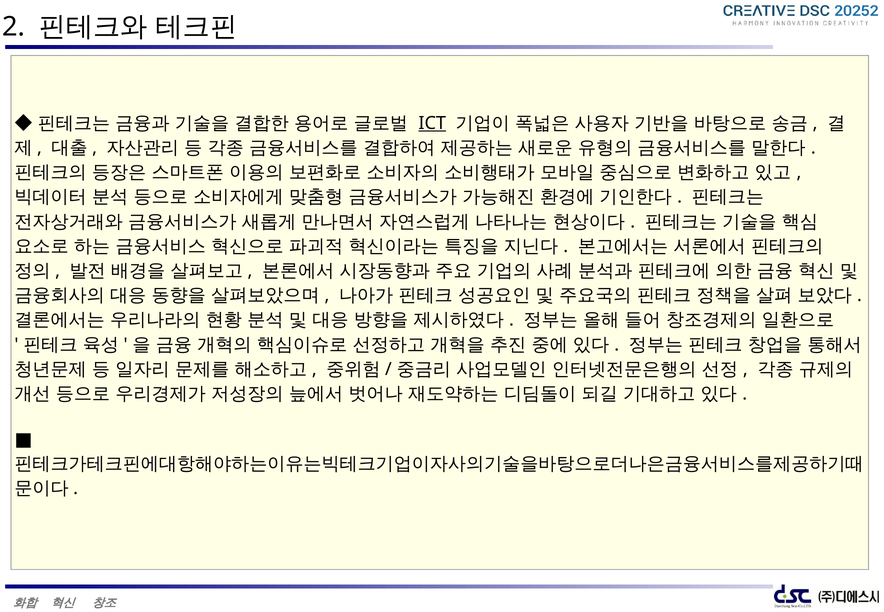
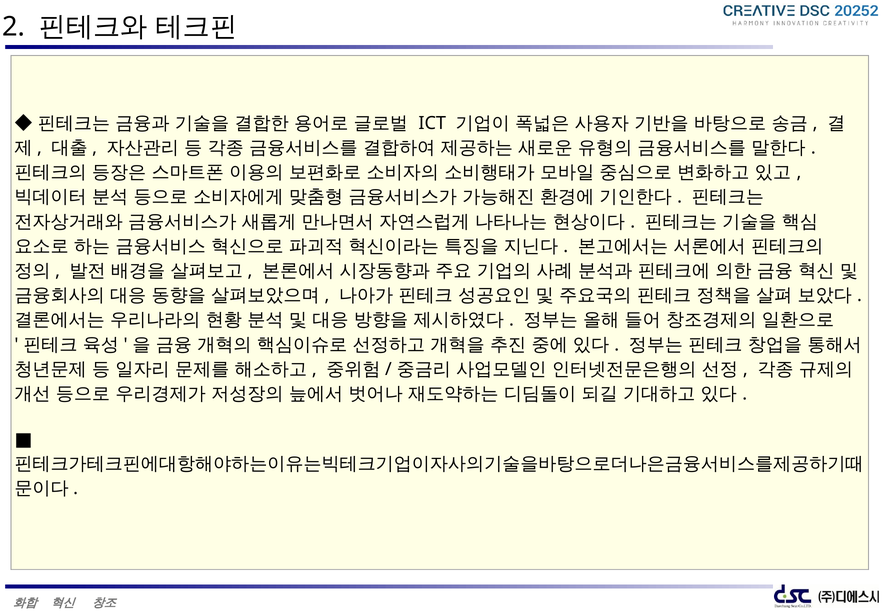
ICT underline: present -> none
